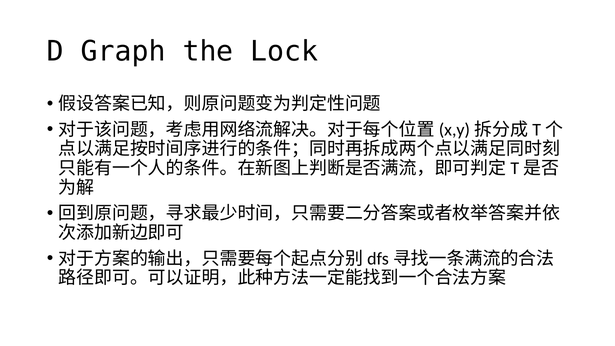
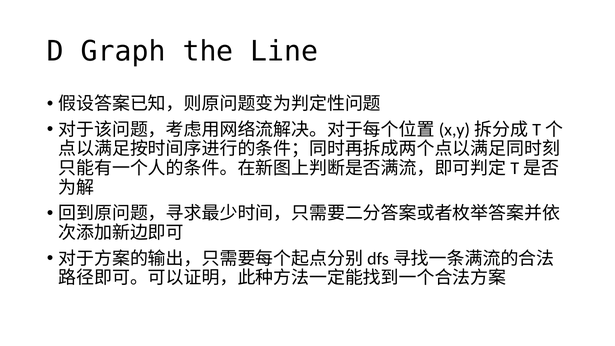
Lock: Lock -> Line
